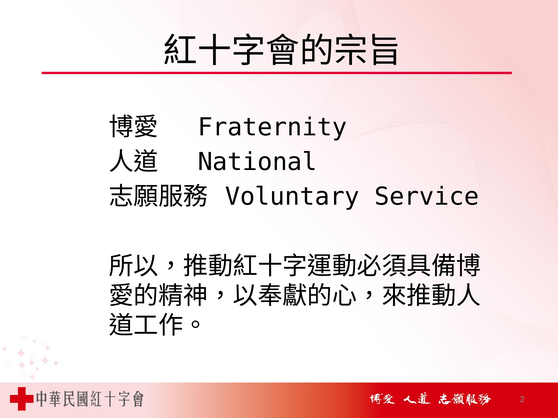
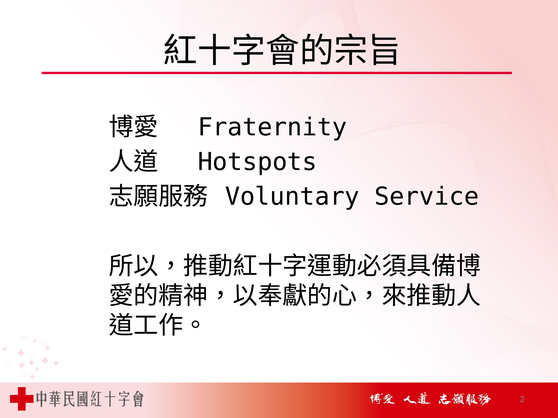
National: National -> Hotspots
